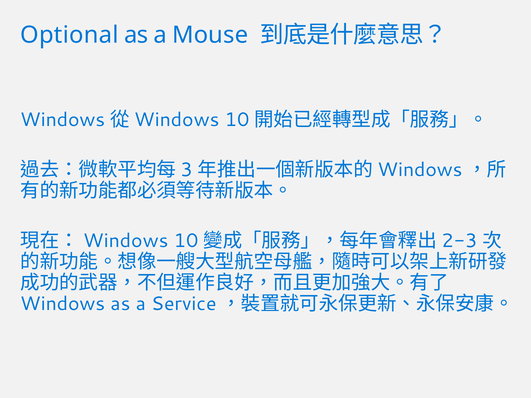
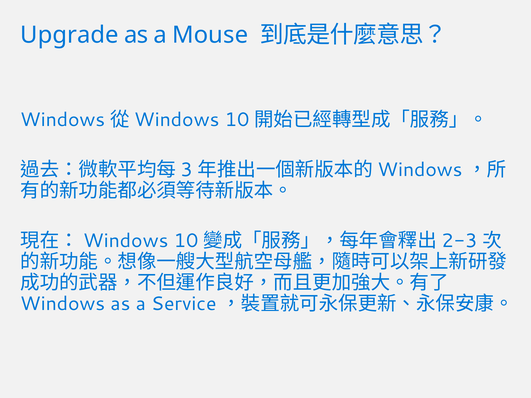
Optional: Optional -> Upgrade
